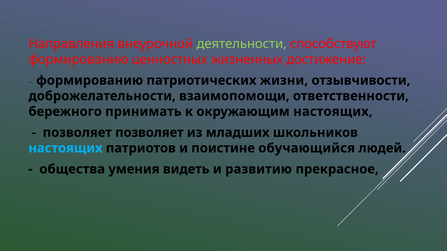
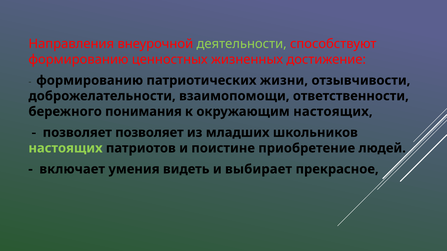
принимать: принимать -> понимания
настоящих at (65, 148) colour: light blue -> light green
обучающийся: обучающийся -> приобретение
общества: общества -> включает
развитию: развитию -> выбирает
